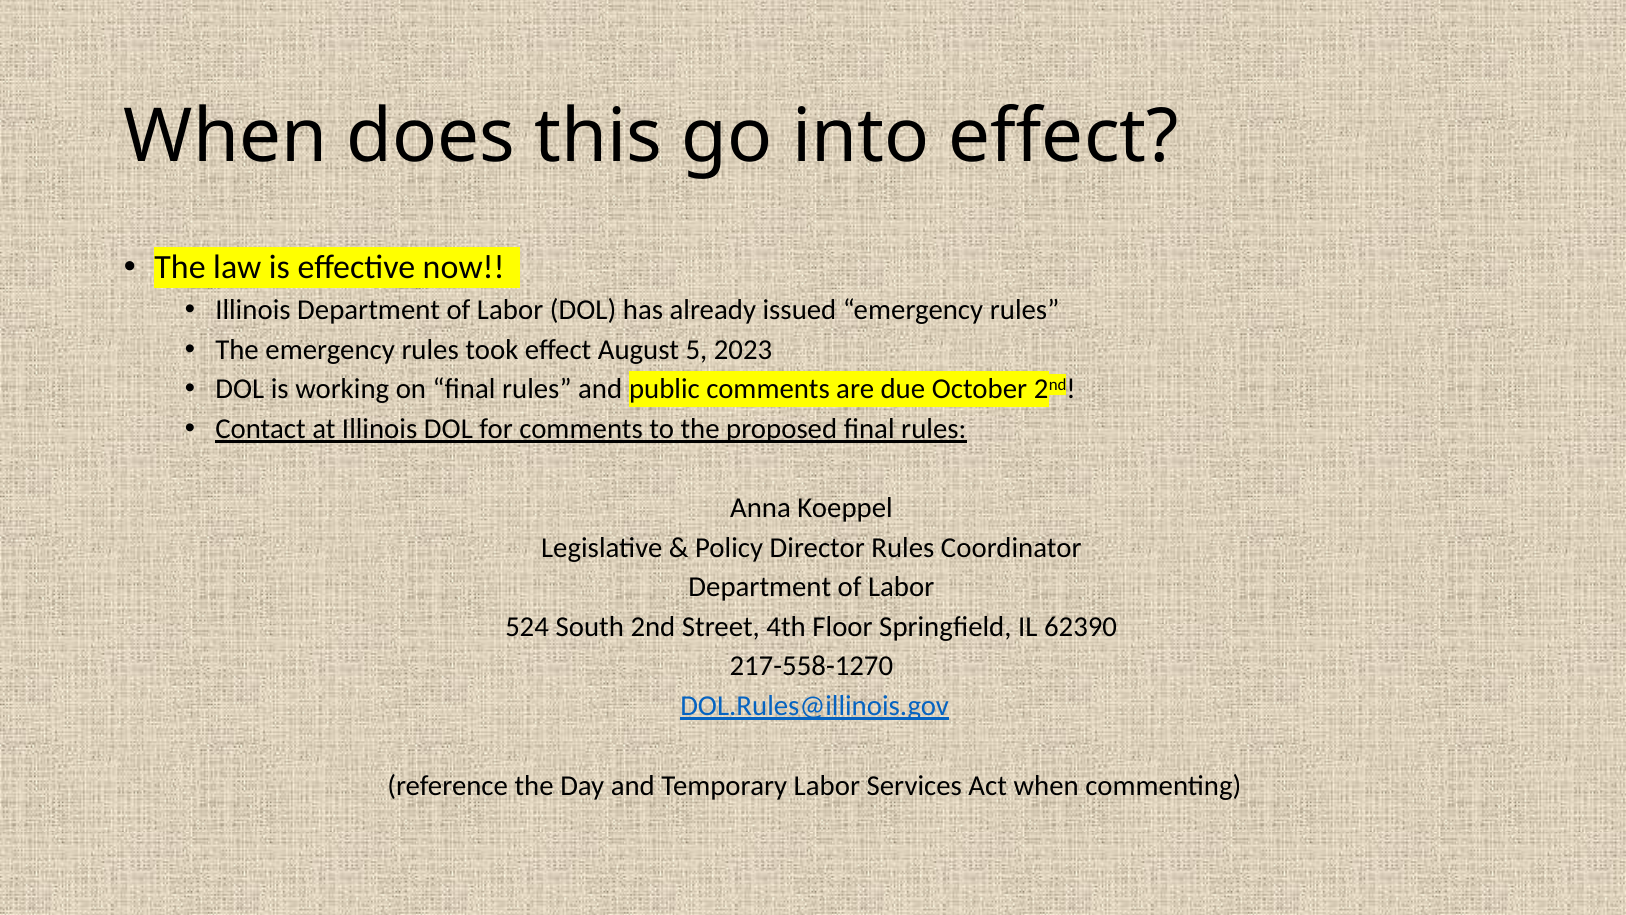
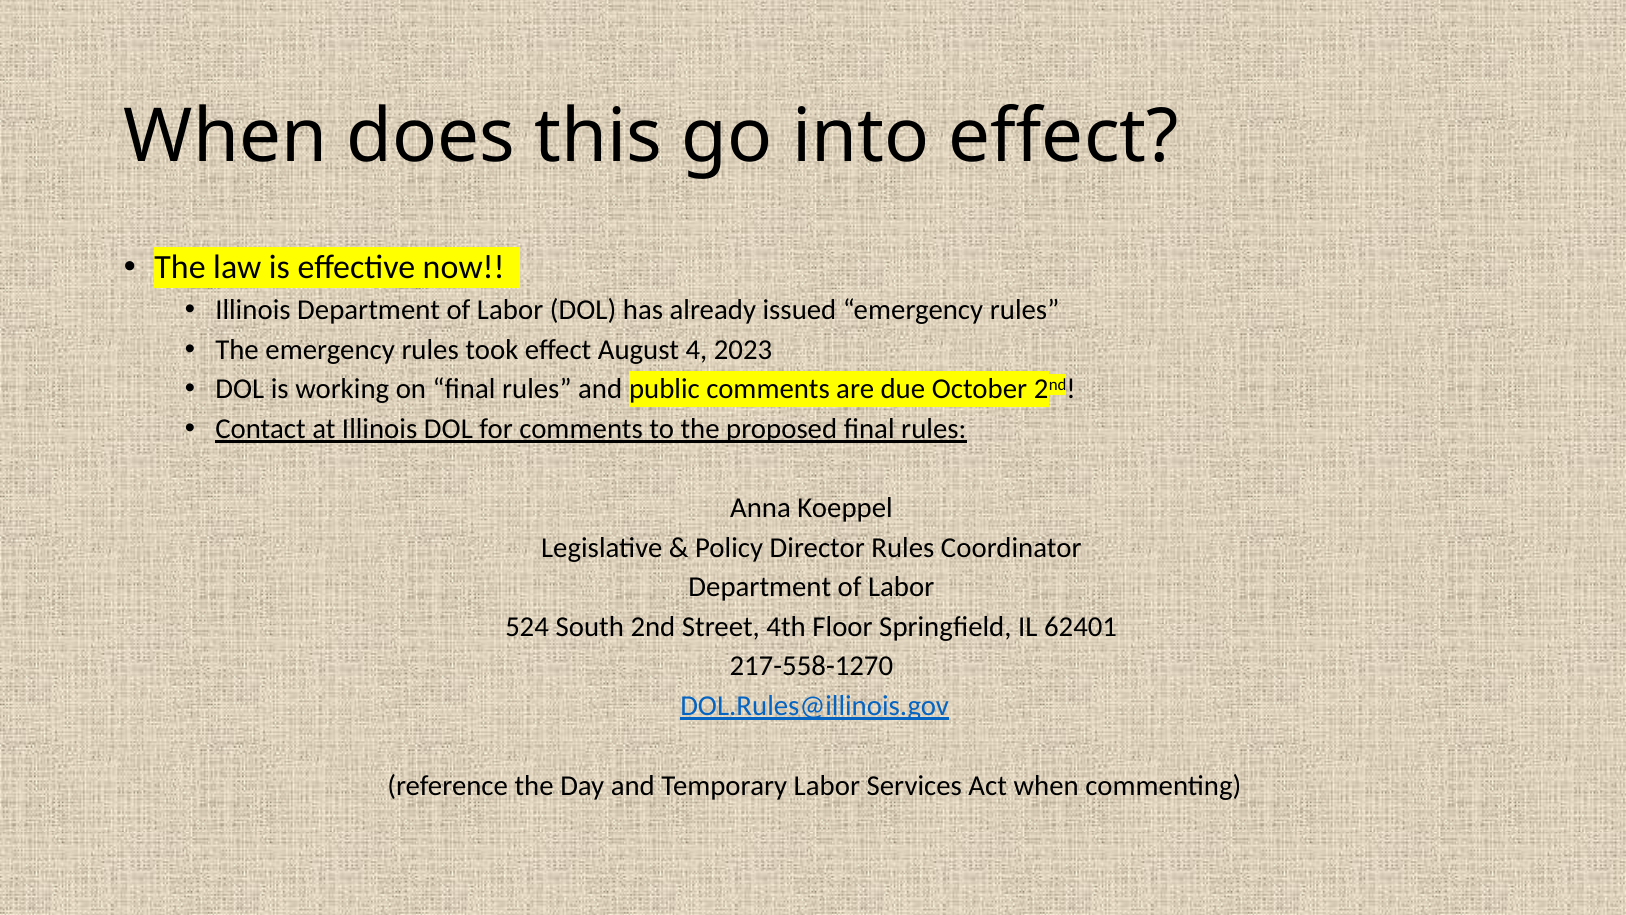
5: 5 -> 4
62390: 62390 -> 62401
